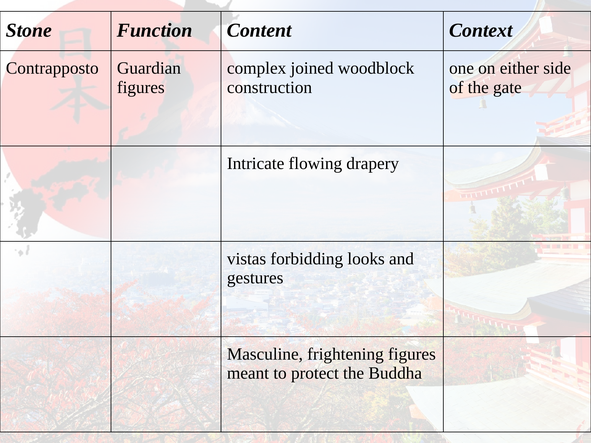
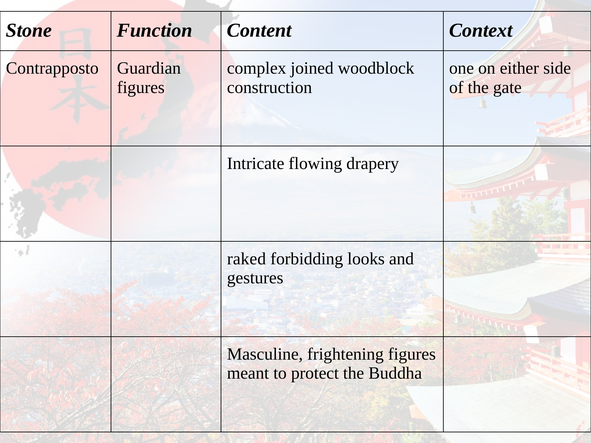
vistas: vistas -> raked
